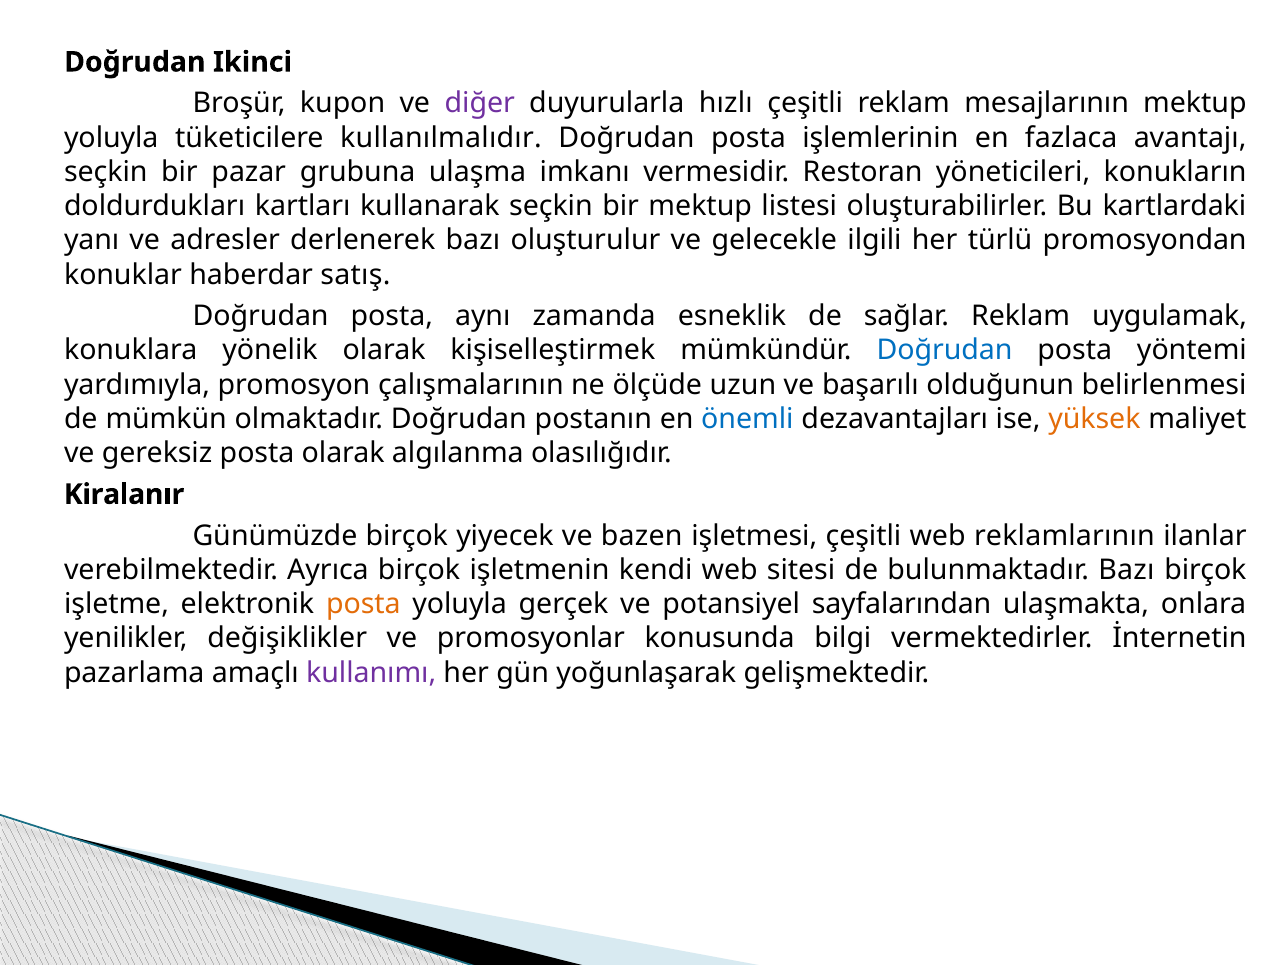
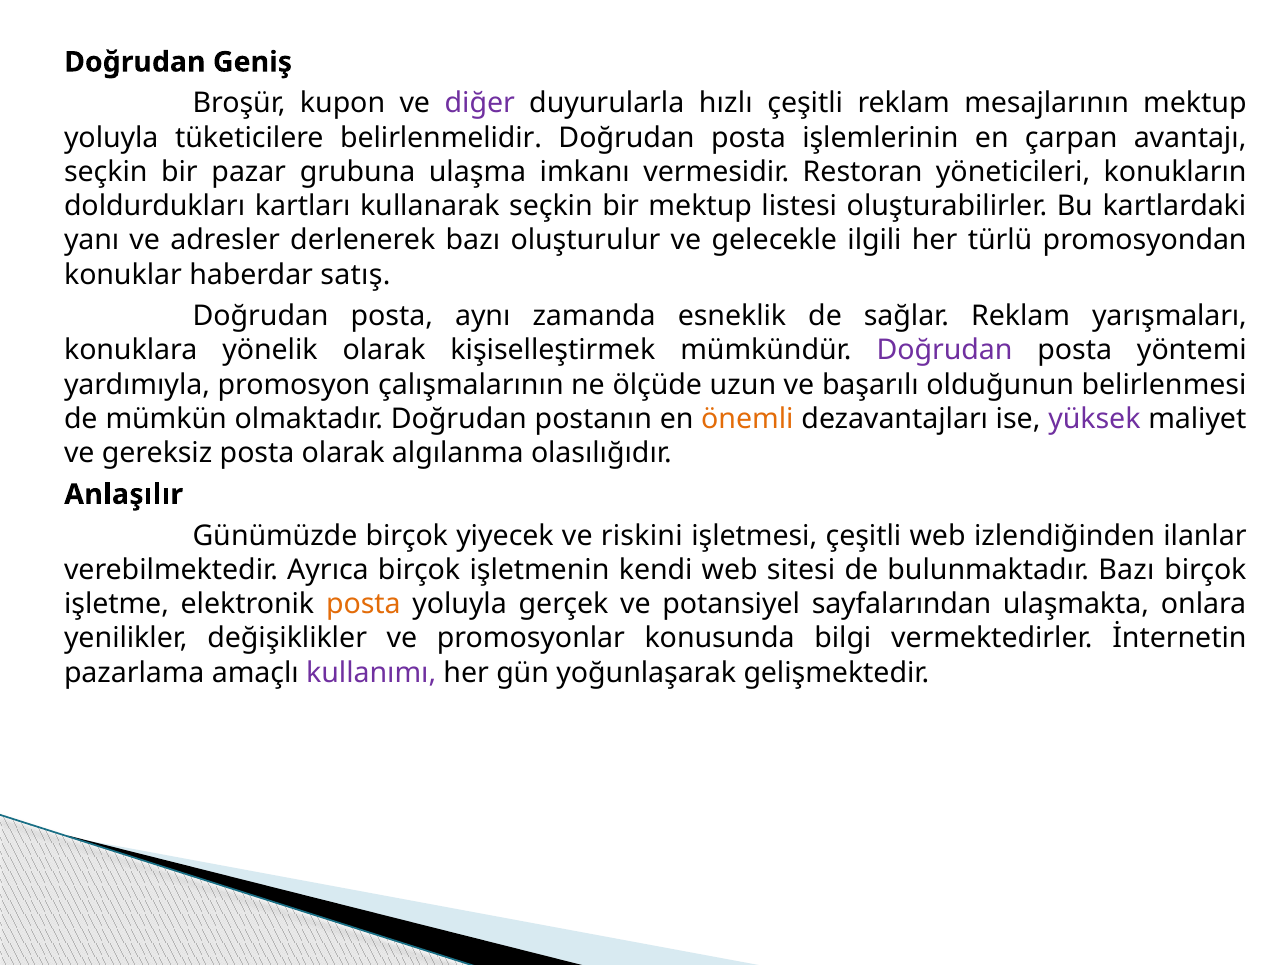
Ikinci: Ikinci -> Geniş
kullanılmalıdır: kullanılmalıdır -> belirlenmelidir
fazlaca: fazlaca -> çarpan
uygulamak: uygulamak -> yarışmaları
Doğrudan at (945, 350) colour: blue -> purple
önemli colour: blue -> orange
yüksek colour: orange -> purple
Kiralanır: Kiralanır -> Anlaşılır
bazen: bazen -> riskini
reklamlarının: reklamlarının -> izlendiğinden
